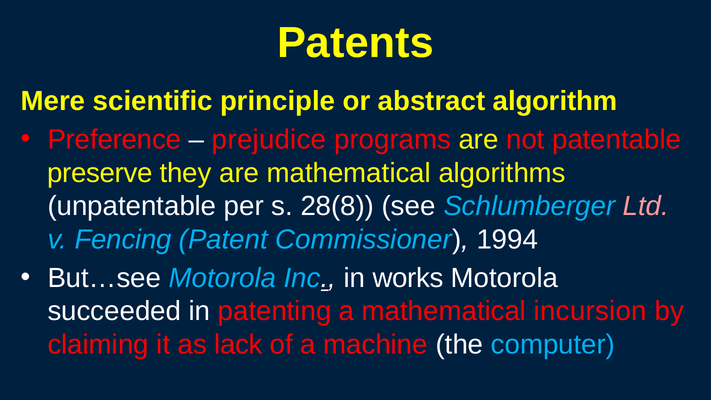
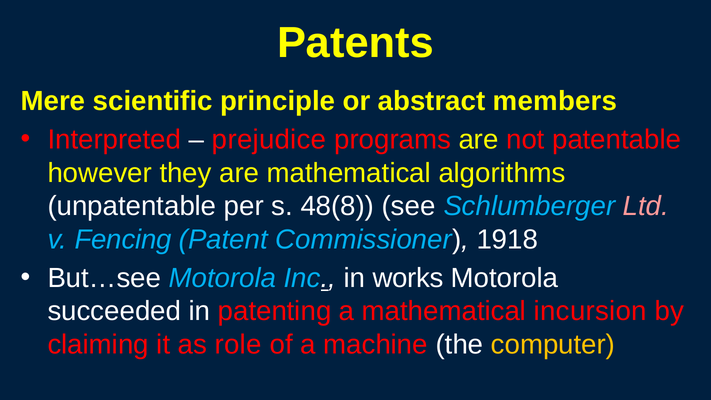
algorithm: algorithm -> members
Preference: Preference -> Interpreted
preserve: preserve -> however
28(8: 28(8 -> 48(8
1994: 1994 -> 1918
lack: lack -> role
computer colour: light blue -> yellow
